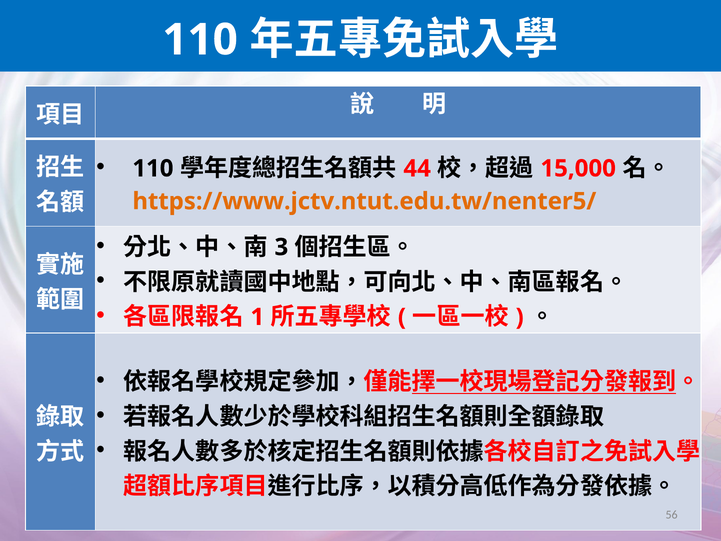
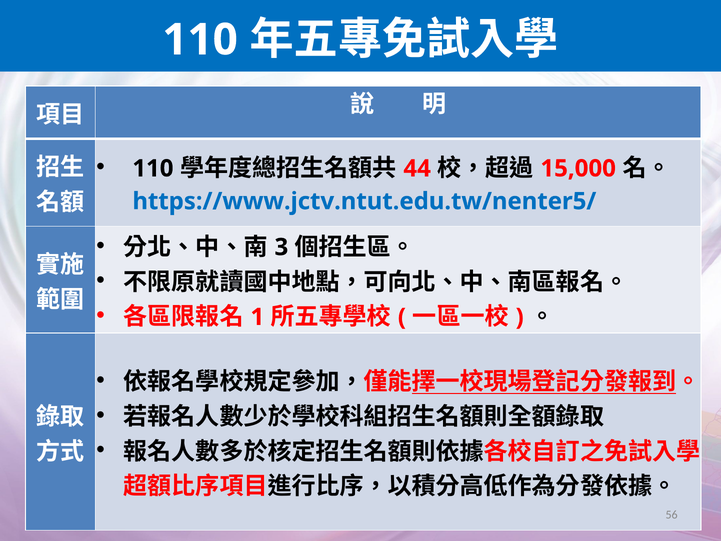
https://www.jctv.ntut.edu.tw/nenter5/ colour: orange -> blue
